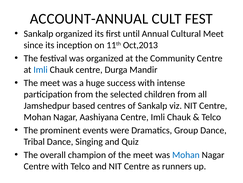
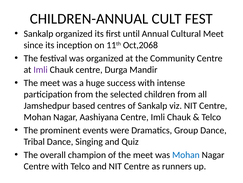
ACCOUNT-ANNUAL: ACCOUNT-ANNUAL -> CHILDREN-ANNUAL
Oct,2013: Oct,2013 -> Oct,2068
Imli at (41, 69) colour: blue -> purple
